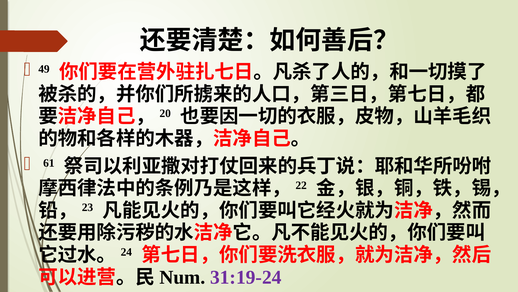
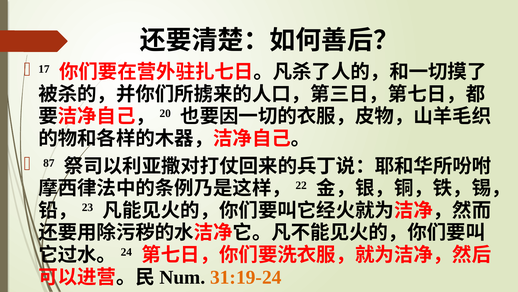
49: 49 -> 17
61: 61 -> 87
31:19-24 colour: purple -> orange
